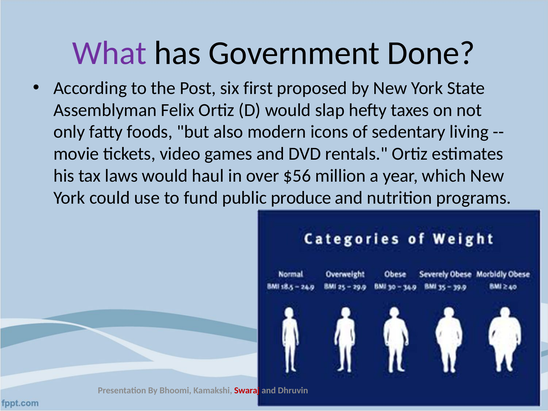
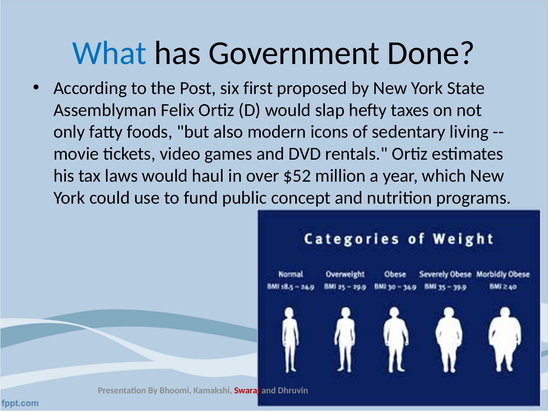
What colour: purple -> blue
$56: $56 -> $52
produce: produce -> concept
